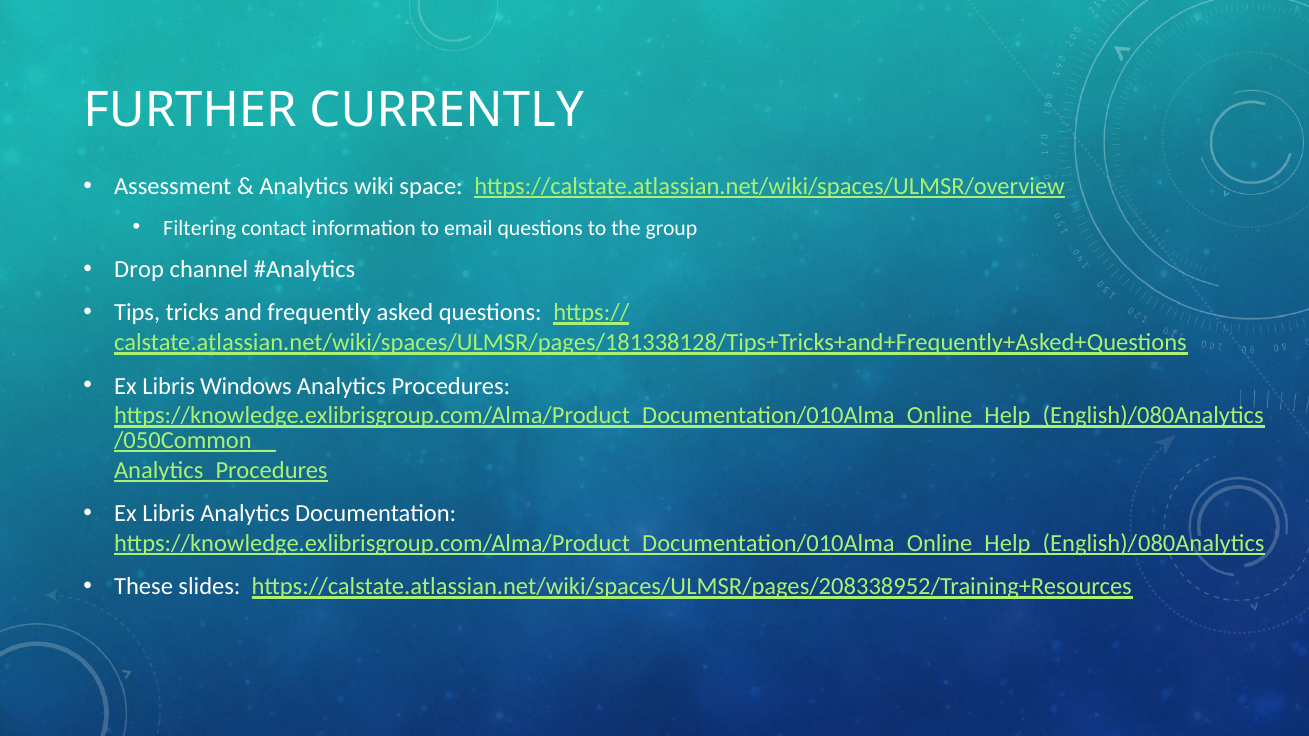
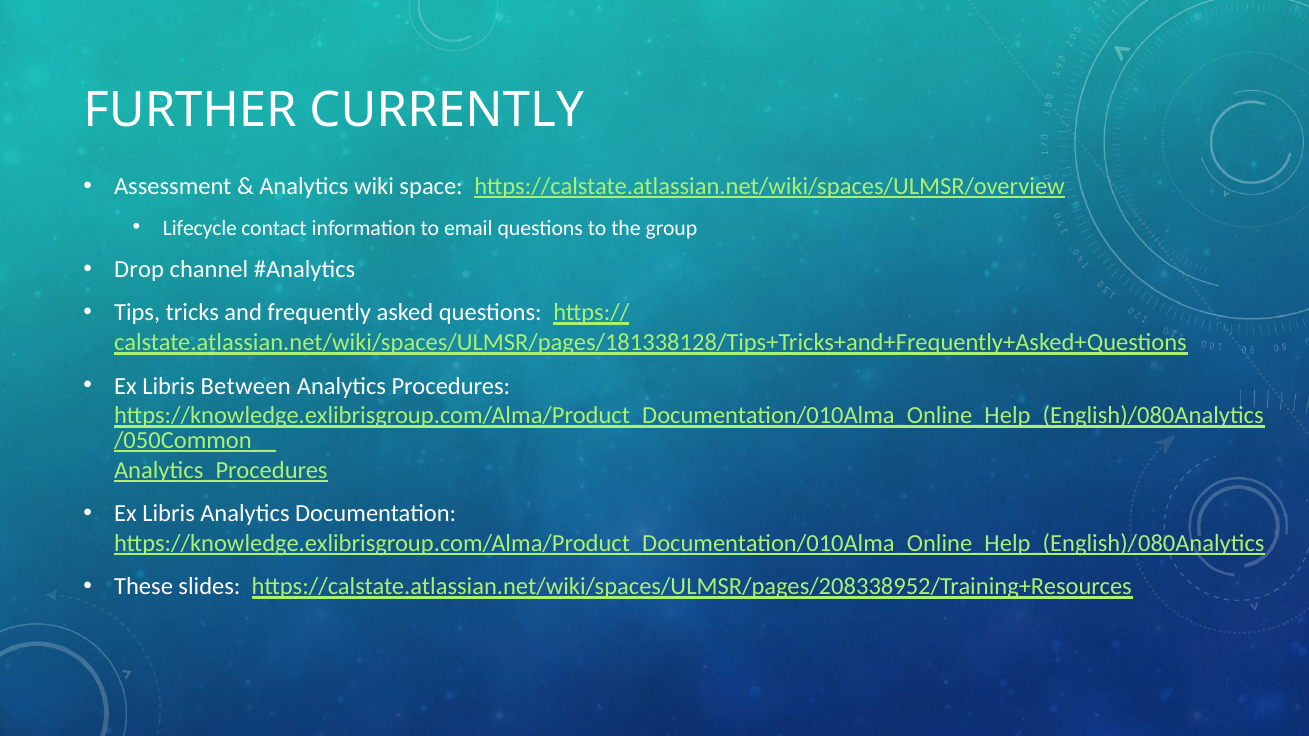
Filtering: Filtering -> Lifecycle
Windows: Windows -> Between
